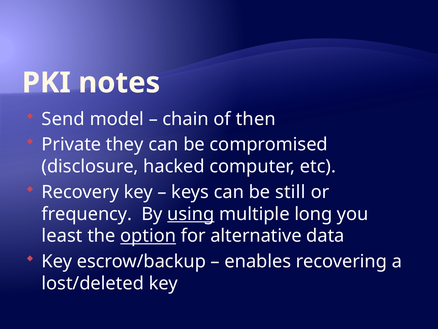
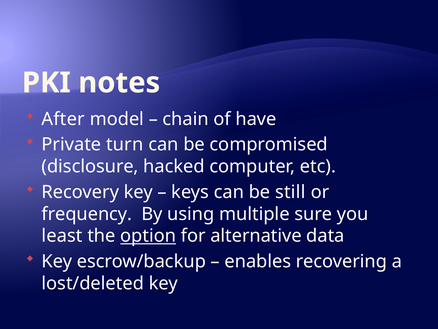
Send: Send -> After
then: then -> have
they: they -> turn
using underline: present -> none
long: long -> sure
